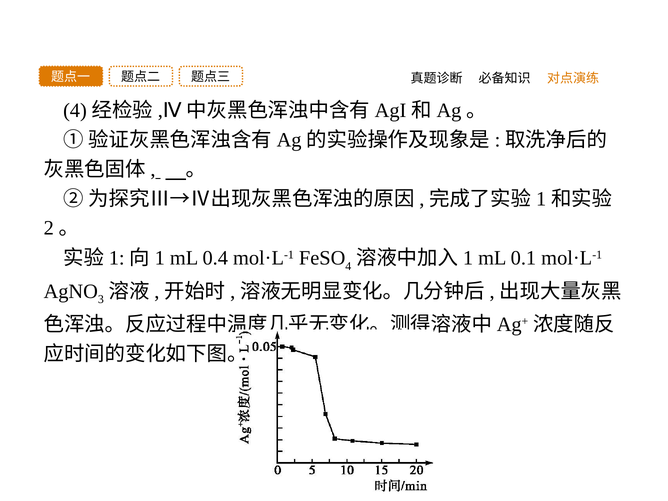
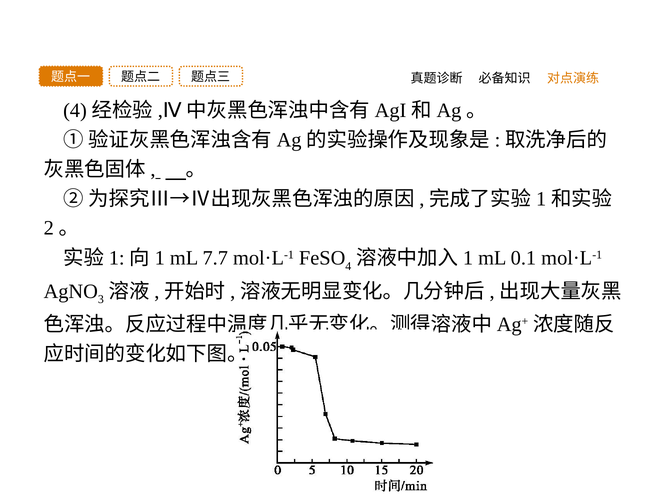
0.4: 0.4 -> 7.7
